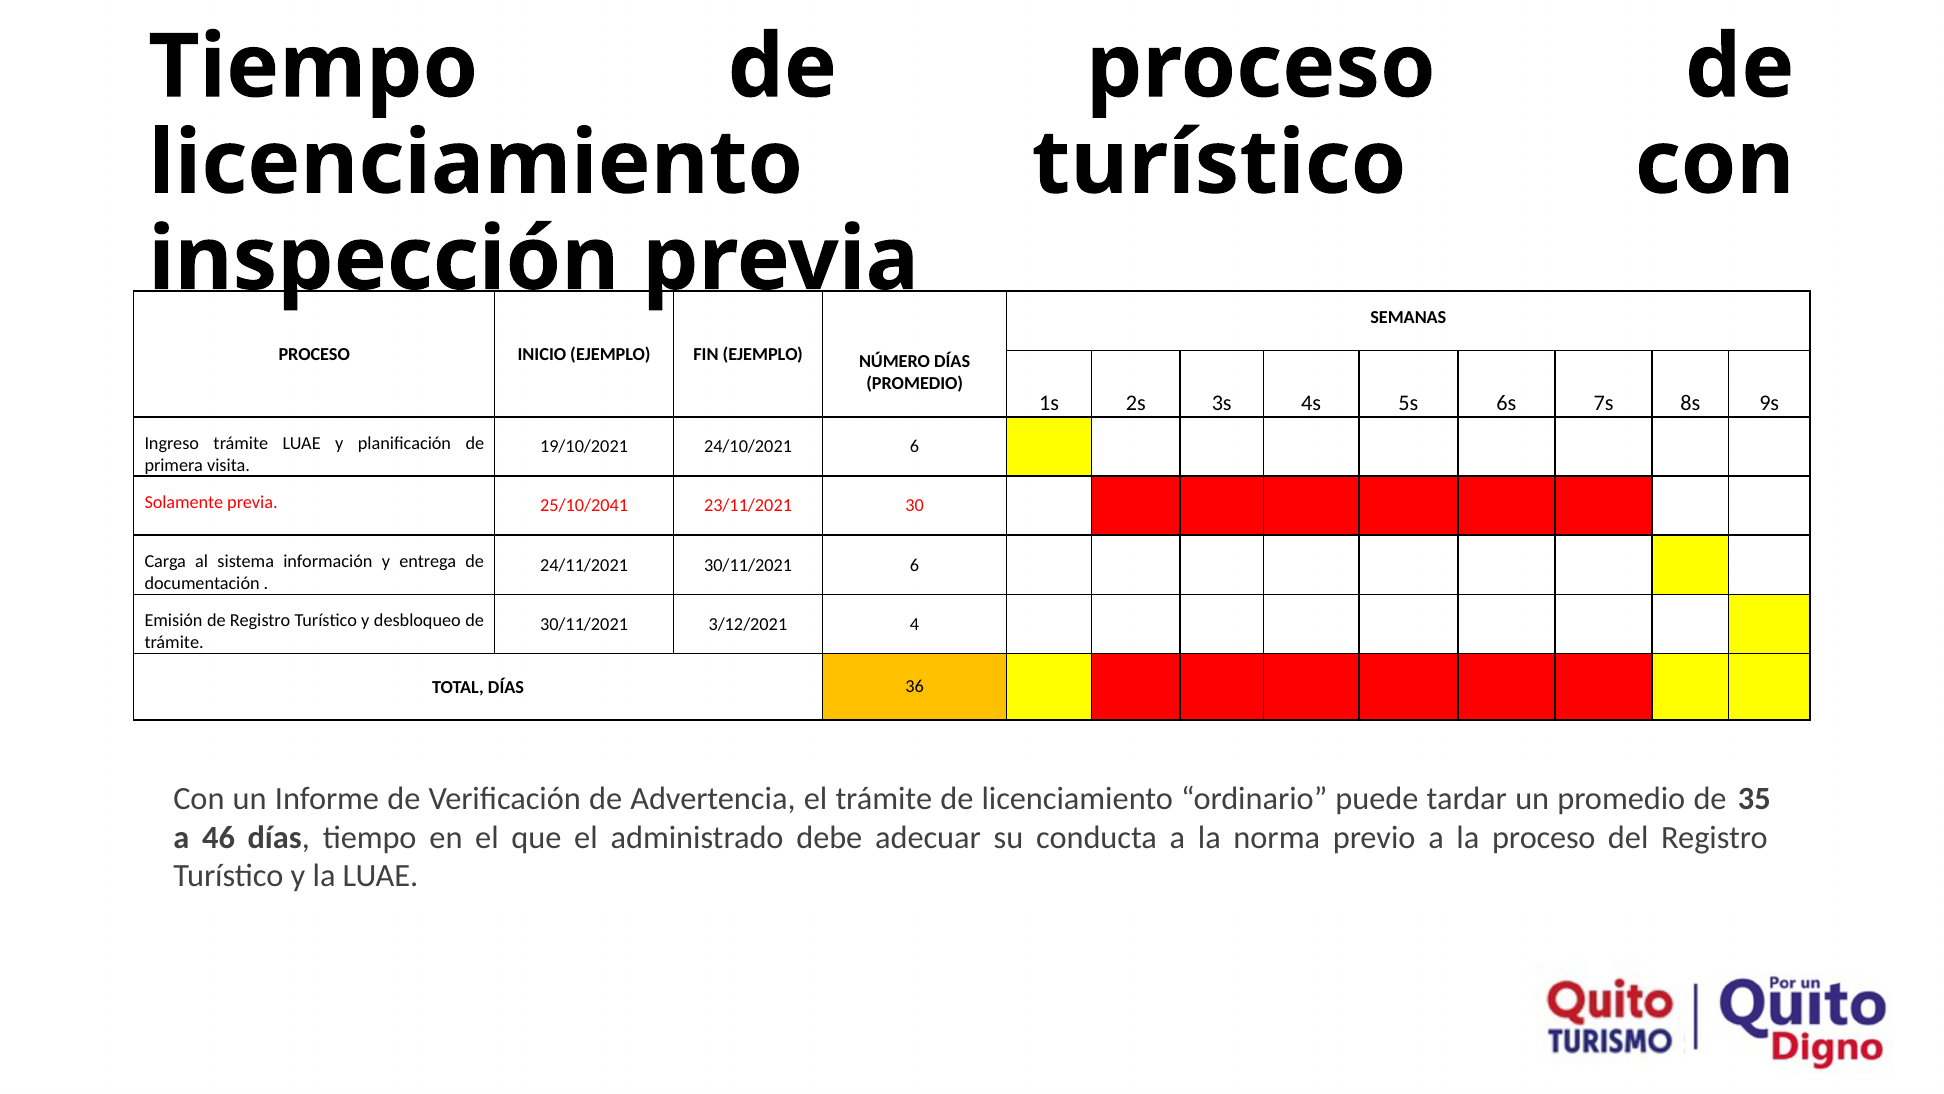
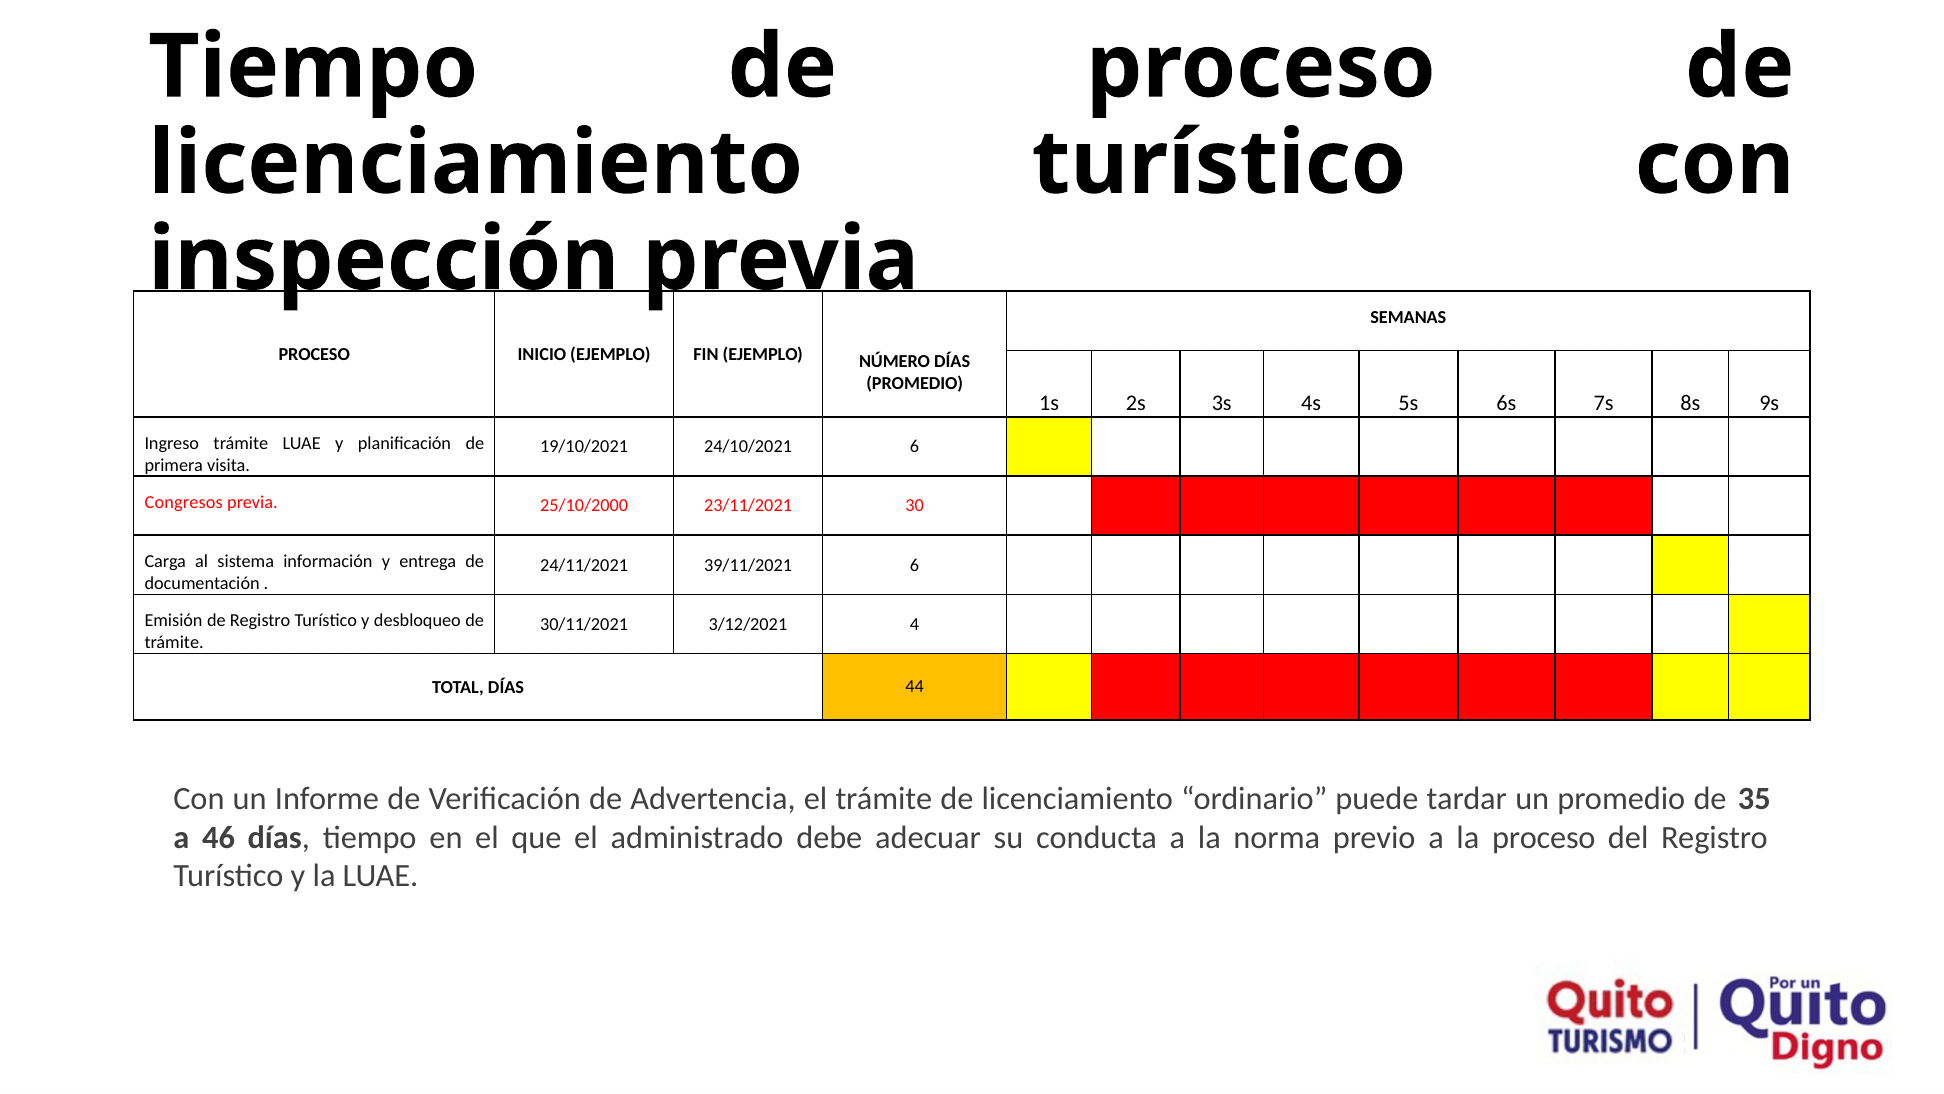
Solamente: Solamente -> Congresos
25/10/2041: 25/10/2041 -> 25/10/2000
24/11/2021 30/11/2021: 30/11/2021 -> 39/11/2021
36: 36 -> 44
